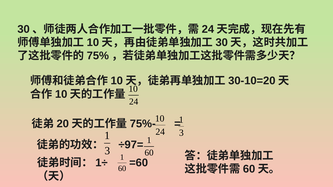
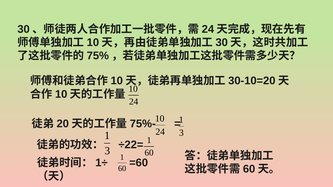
÷97=: ÷97= -> ÷22=
